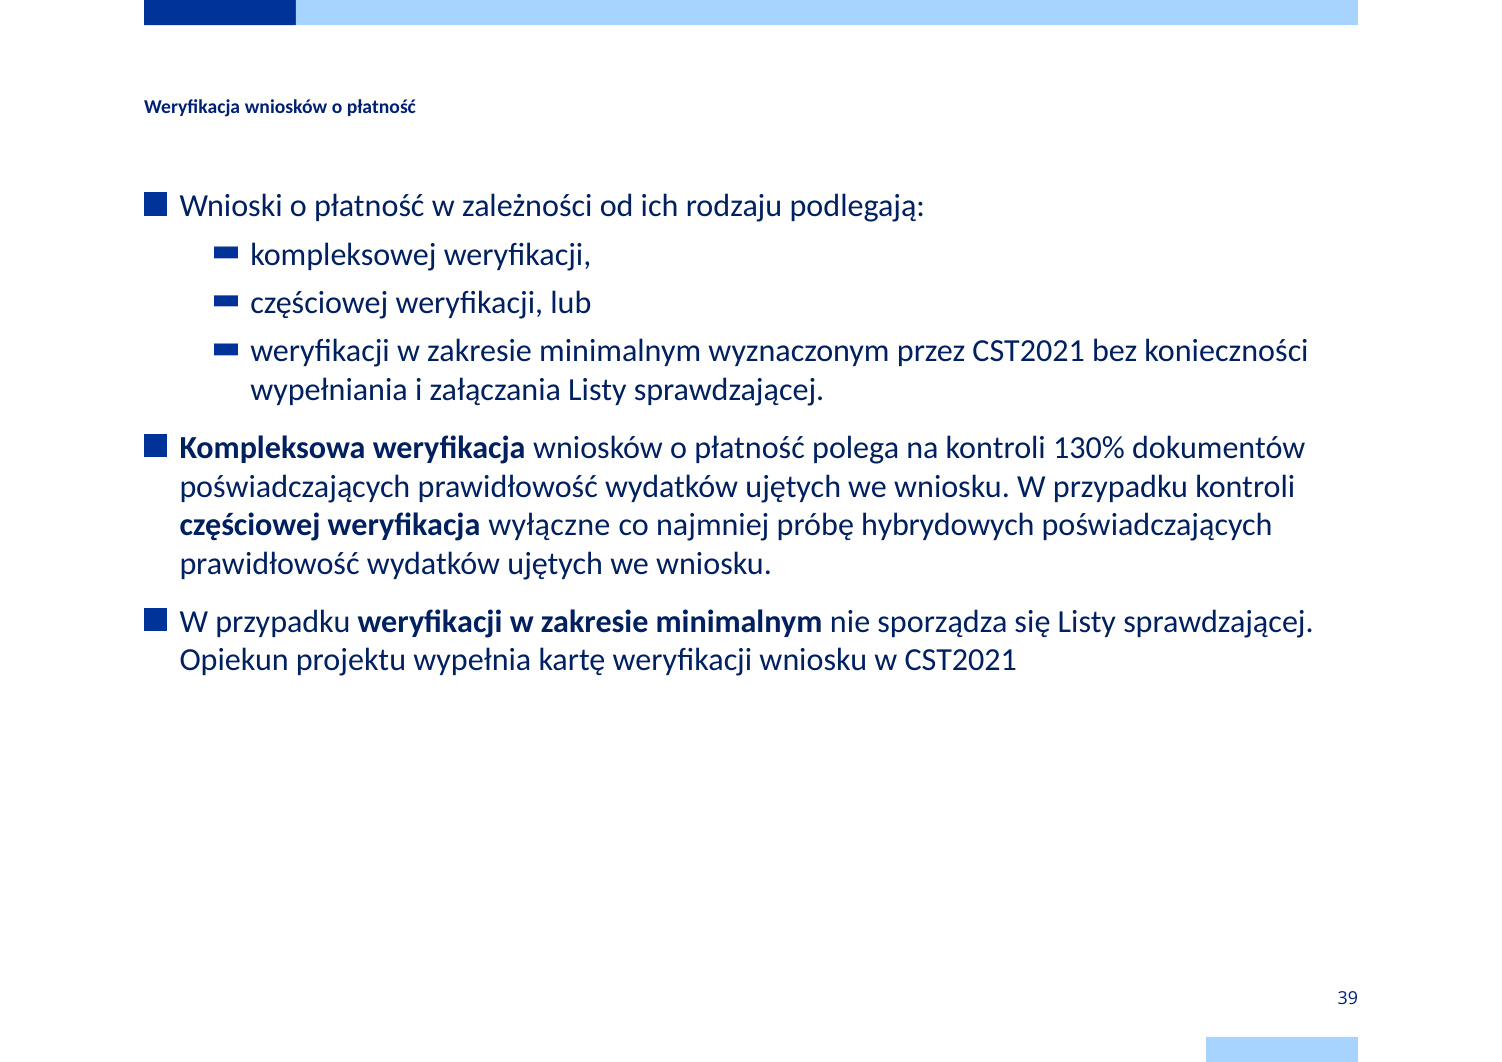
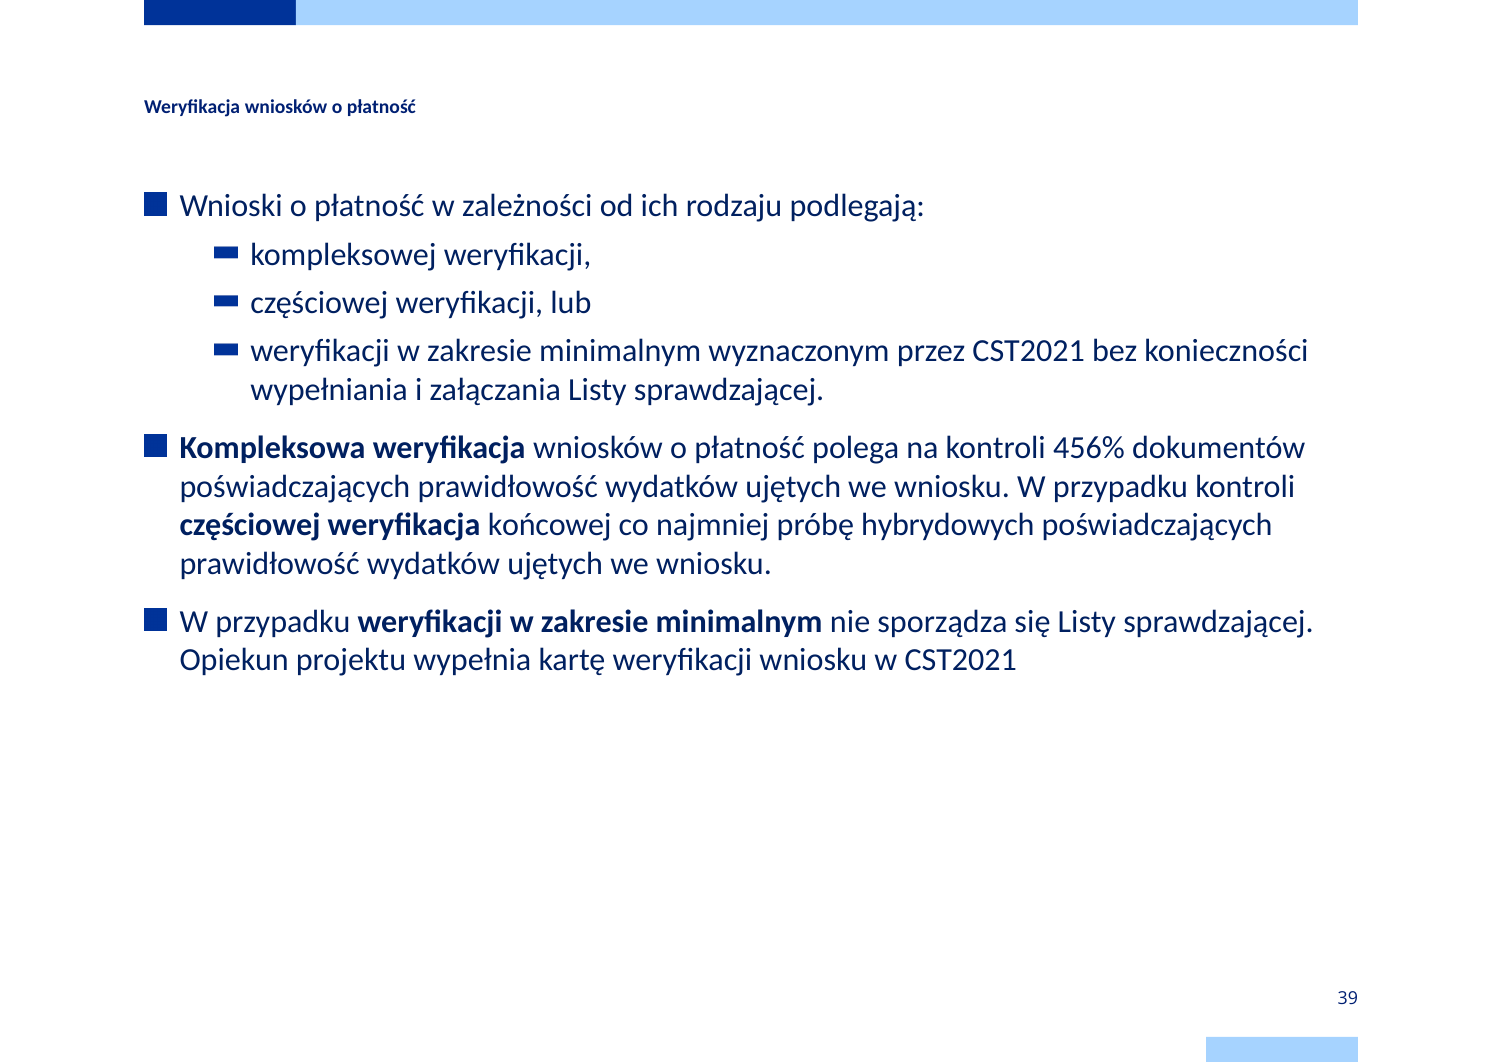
130%: 130% -> 456%
wyłączne: wyłączne -> końcowej
